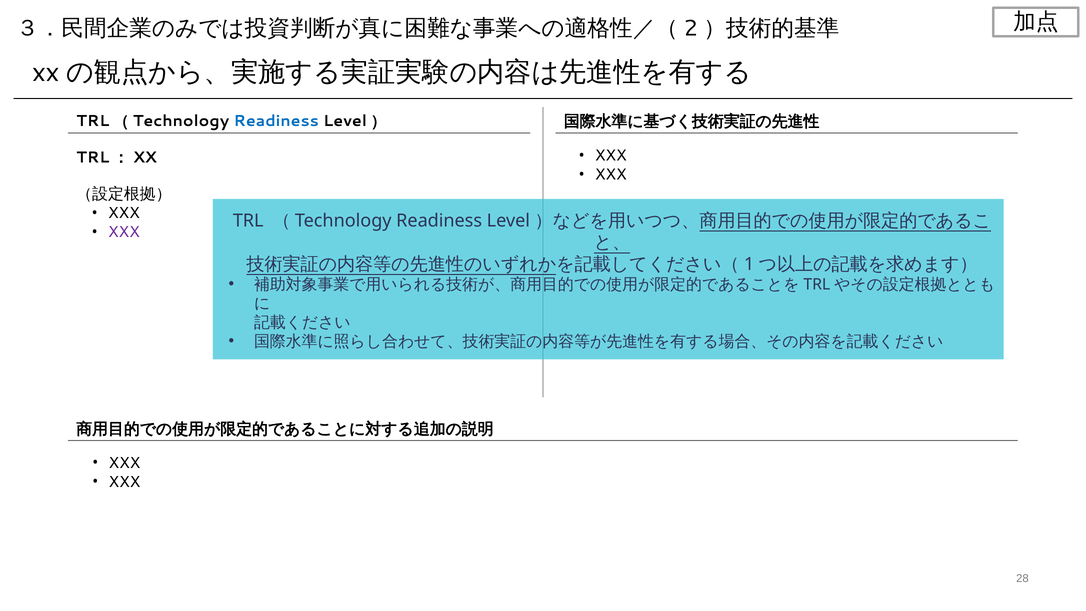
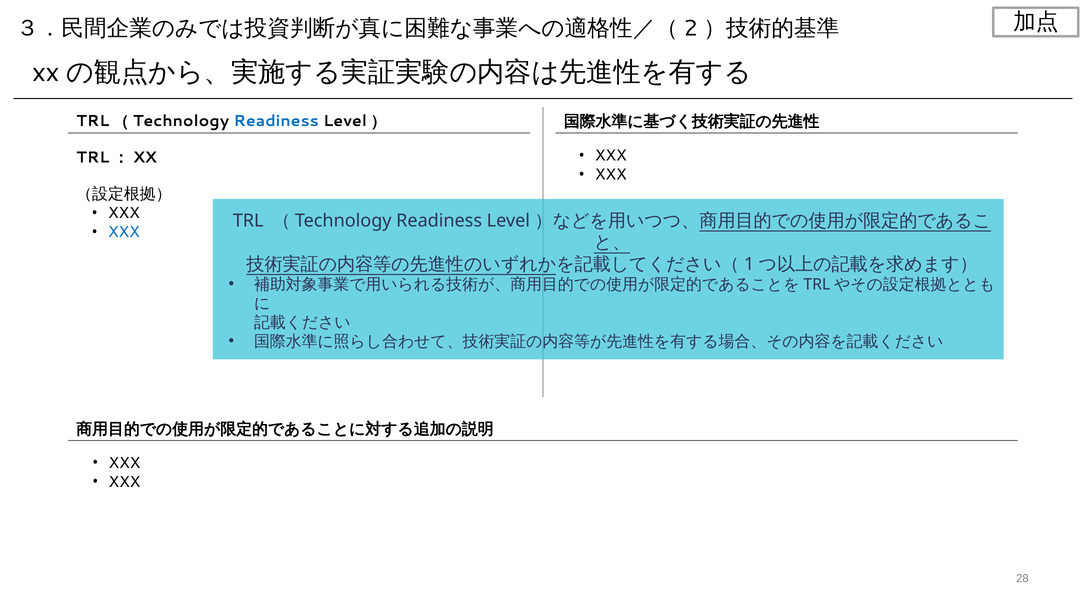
XXX at (124, 232) colour: purple -> blue
